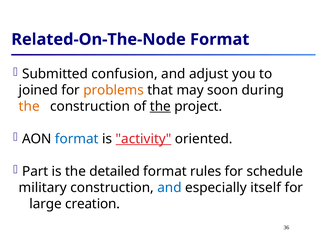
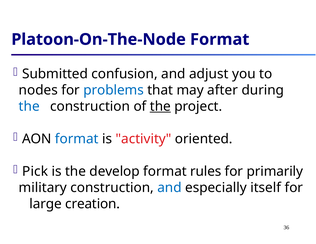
Related-On-The-Node: Related-On-The-Node -> Platoon-On-The-Node
joined: joined -> nodes
problems colour: orange -> blue
soon: soon -> after
the at (29, 106) colour: orange -> blue
activity underline: present -> none
Part: Part -> Pick
detailed: detailed -> develop
schedule: schedule -> primarily
